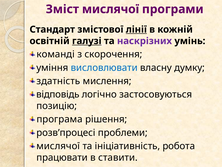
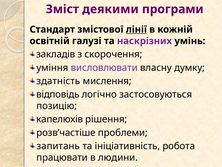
Зміст мислячої: мислячої -> деякими
галузі underline: present -> none
команді: команді -> закладів
висловлювати colour: blue -> purple
програма: програма -> капелюхів
розв’процесі: розв’процесі -> розв’частіше
мислячої at (58, 146): мислячої -> запитань
ставити: ставити -> людини
